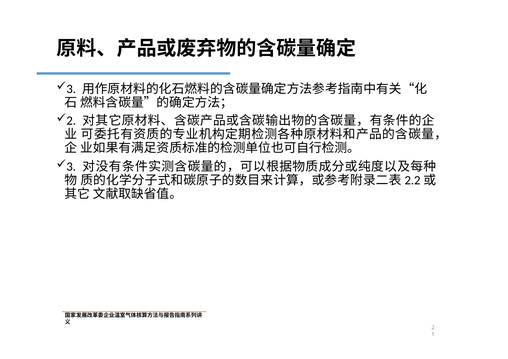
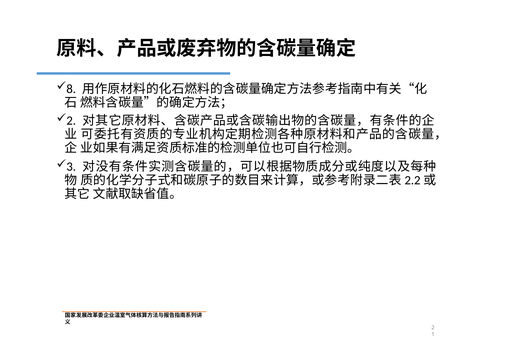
3: 3 -> 8
